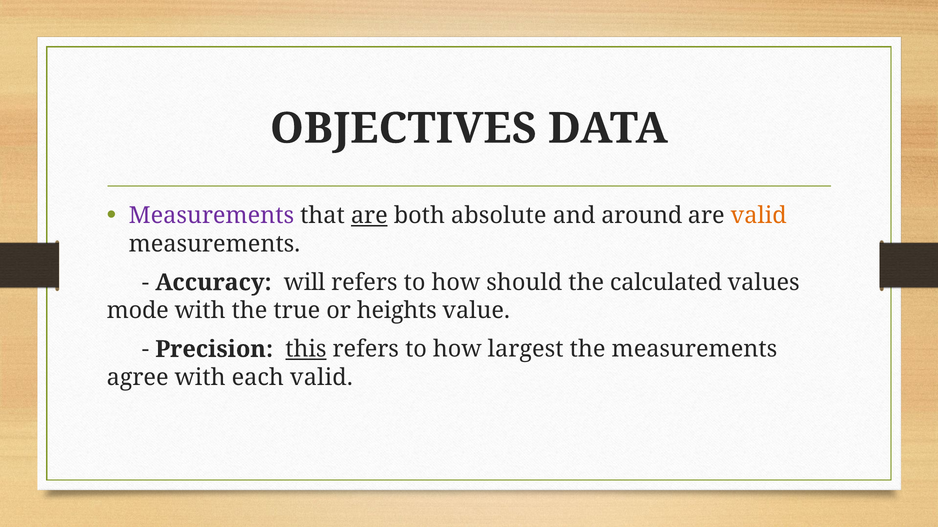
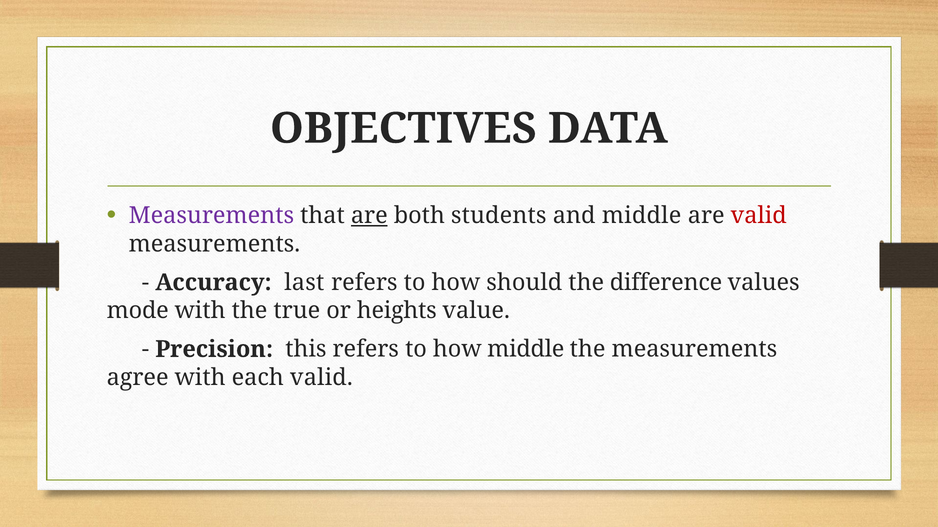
absolute: absolute -> students
and around: around -> middle
valid at (759, 216) colour: orange -> red
will: will -> last
calculated: calculated -> difference
this underline: present -> none
how largest: largest -> middle
